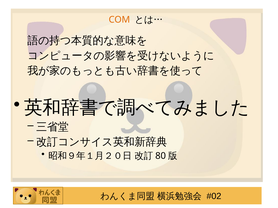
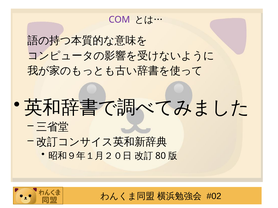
COM colour: orange -> purple
